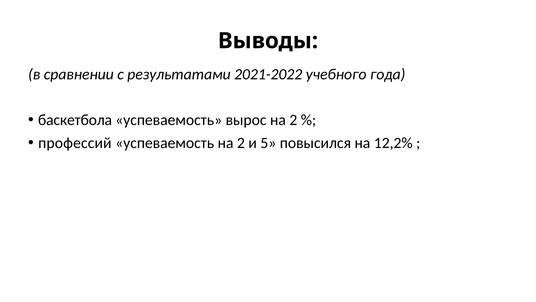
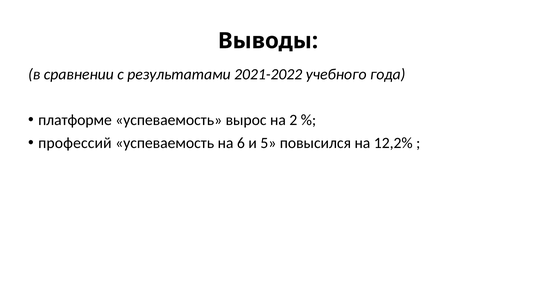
баскетбола: баскетбола -> платформе
успеваемость на 2: 2 -> 6
